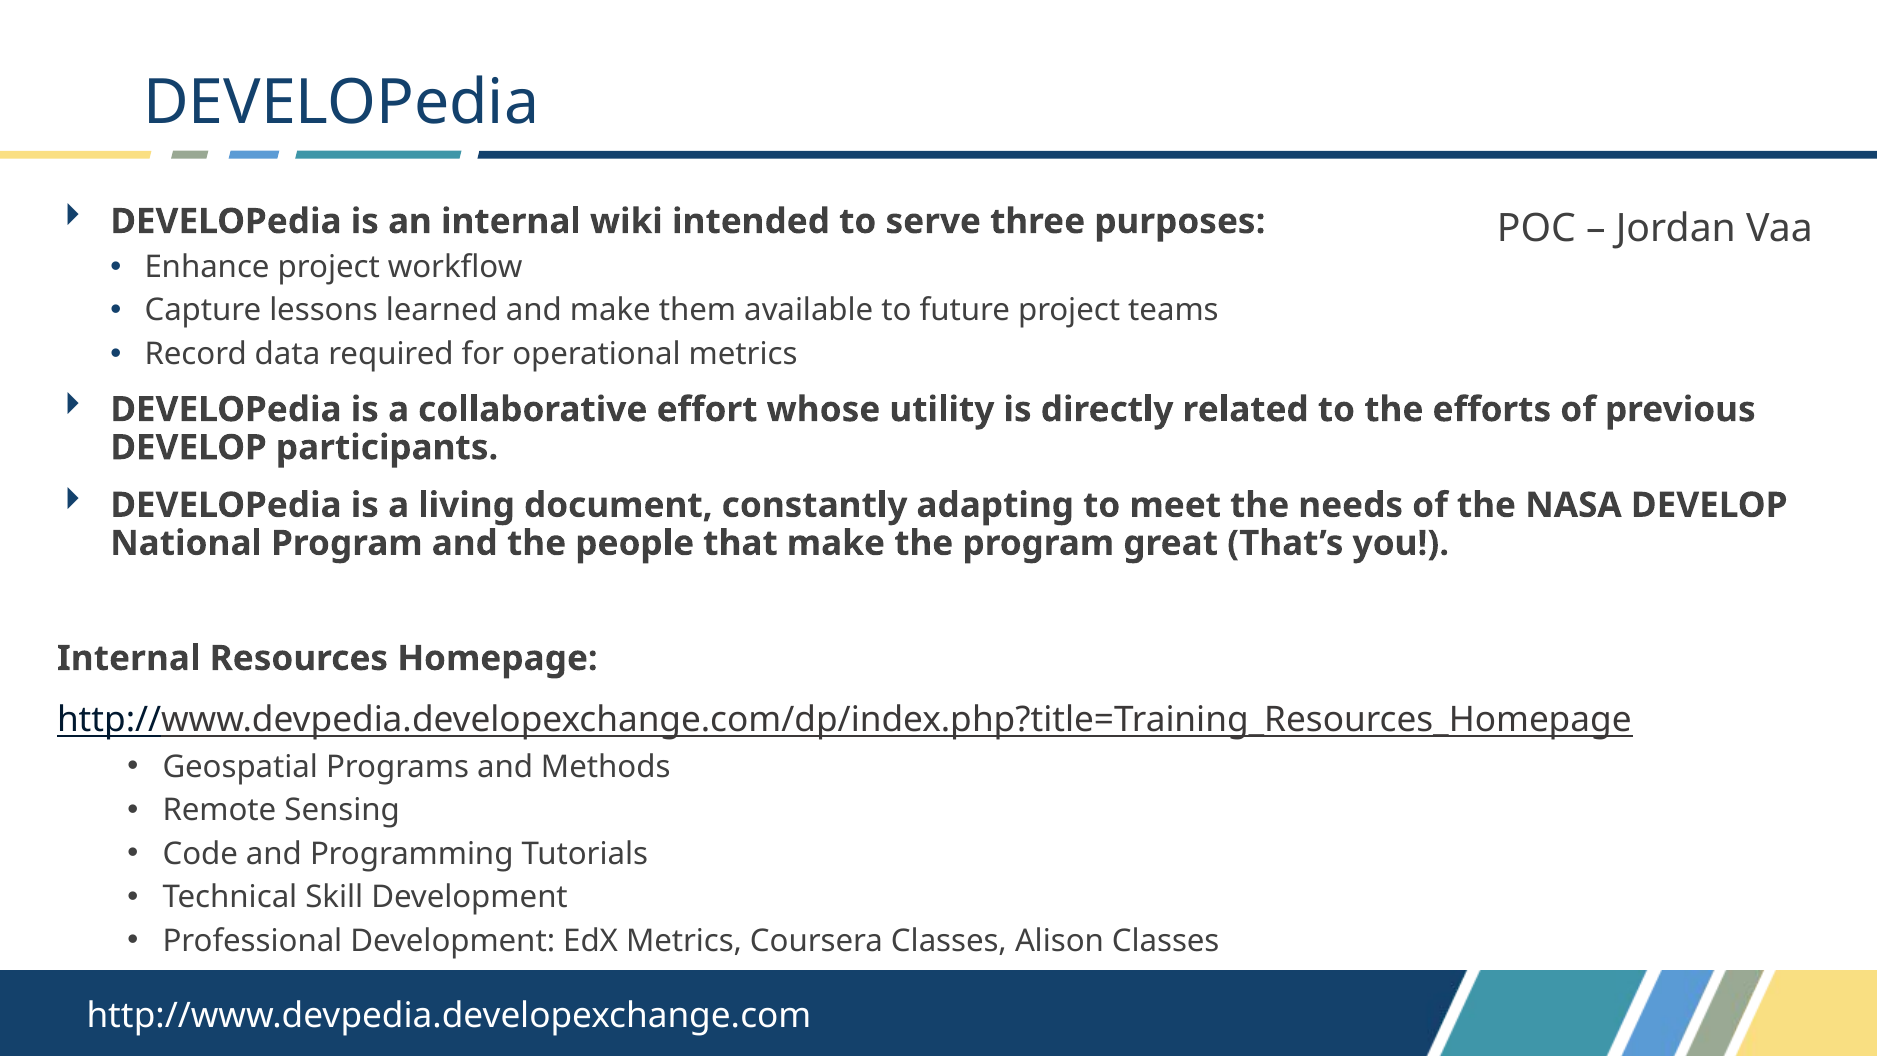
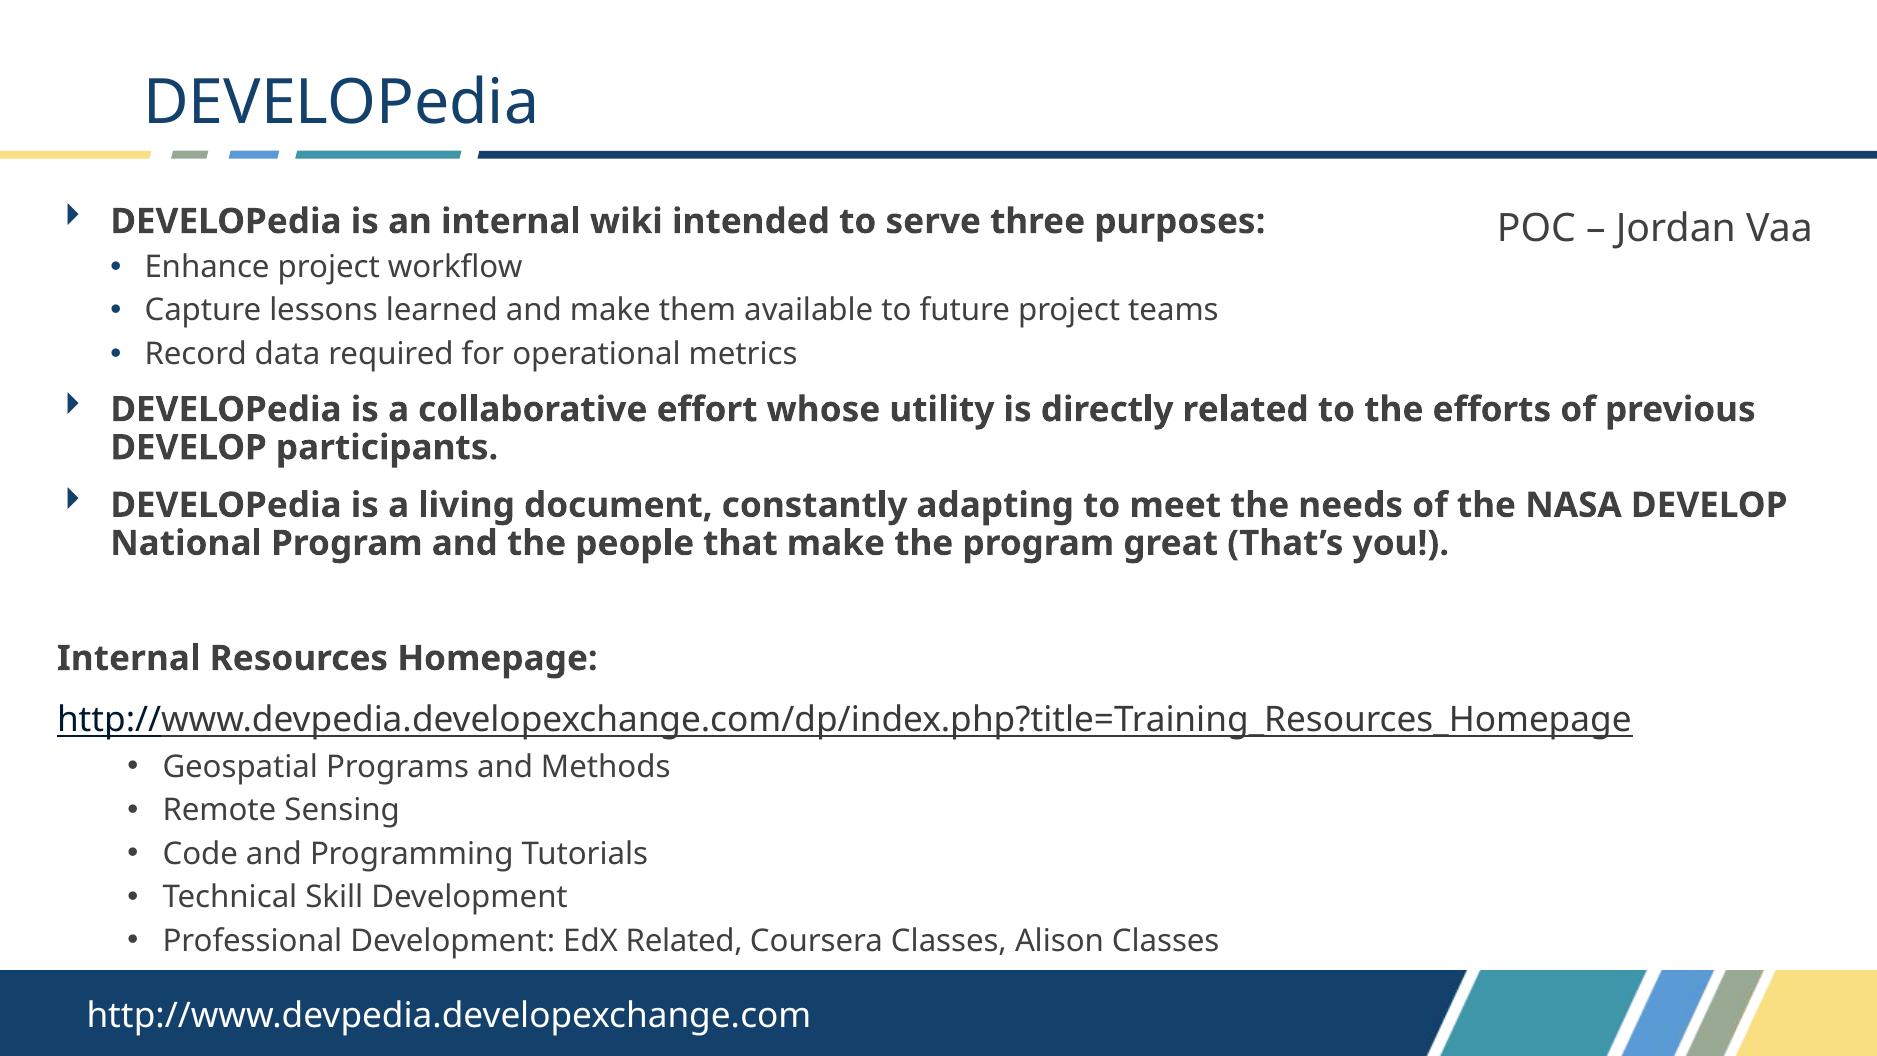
EdX Metrics: Metrics -> Related
